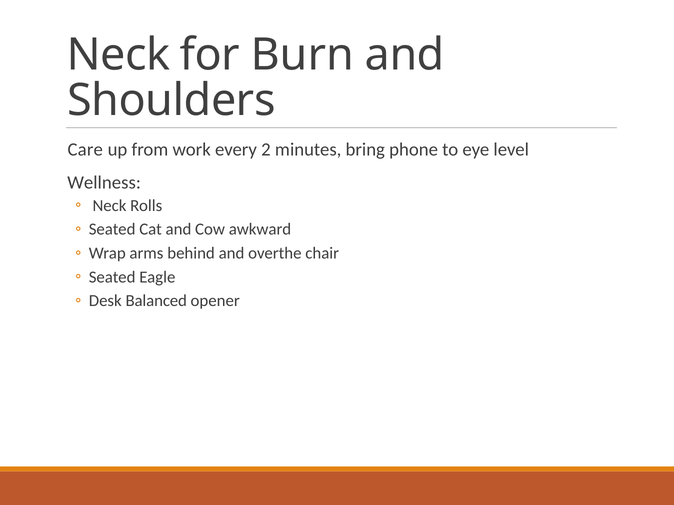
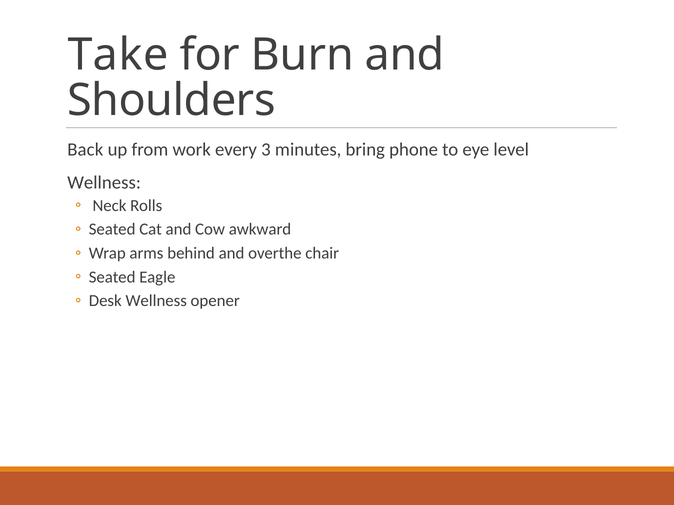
Neck at (118, 55): Neck -> Take
Care: Care -> Back
2: 2 -> 3
Desk Balanced: Balanced -> Wellness
